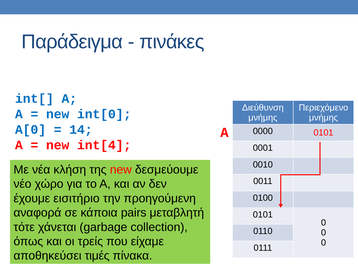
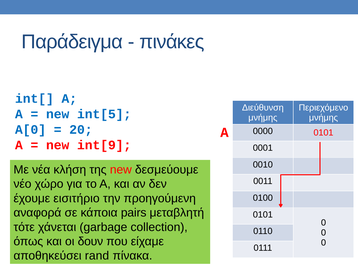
int[0: int[0 -> int[5
14: 14 -> 20
int[4: int[4 -> int[9
τρείς: τρείς -> δουν
τιμές: τιμές -> rand
